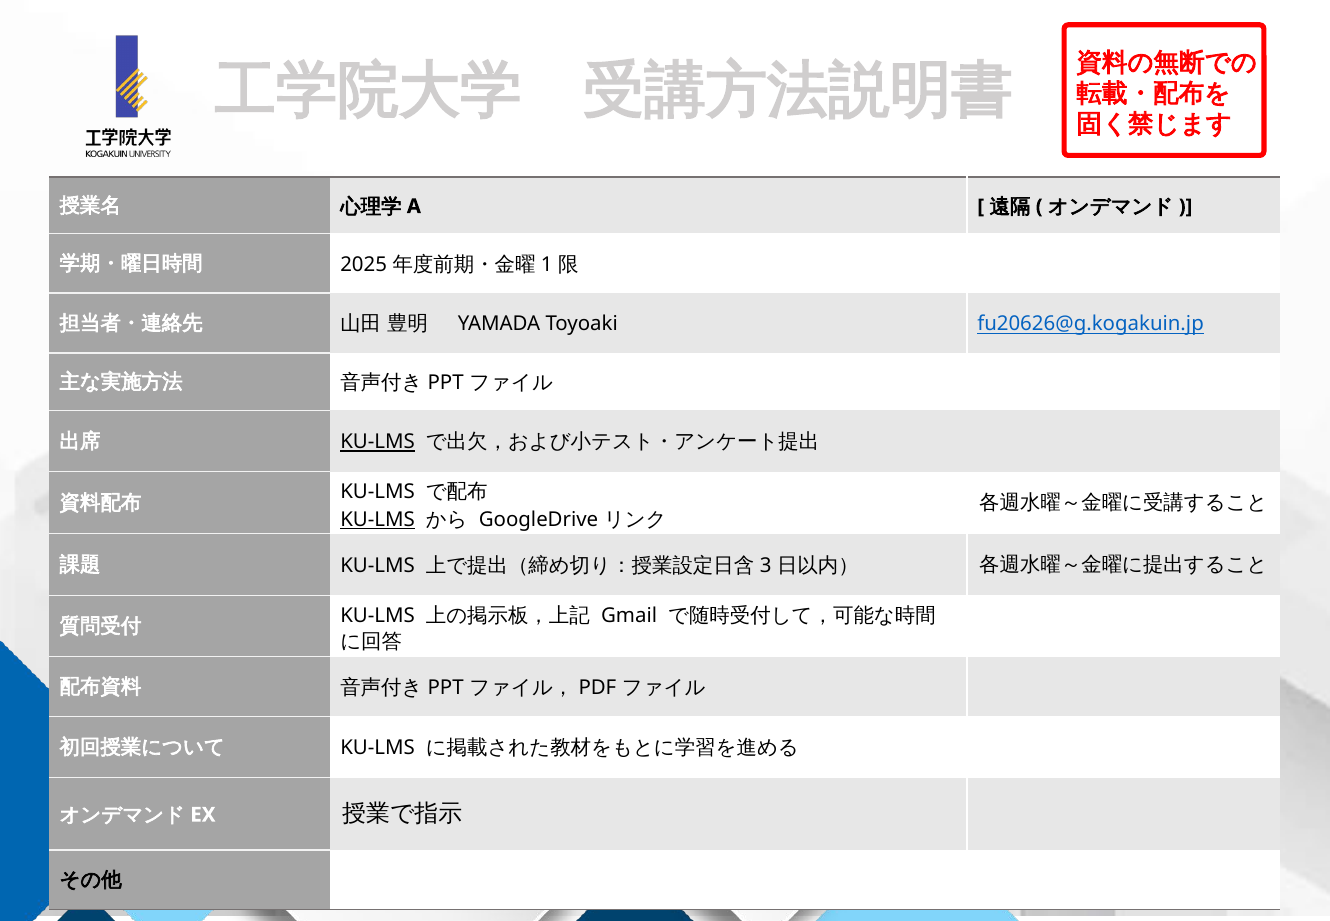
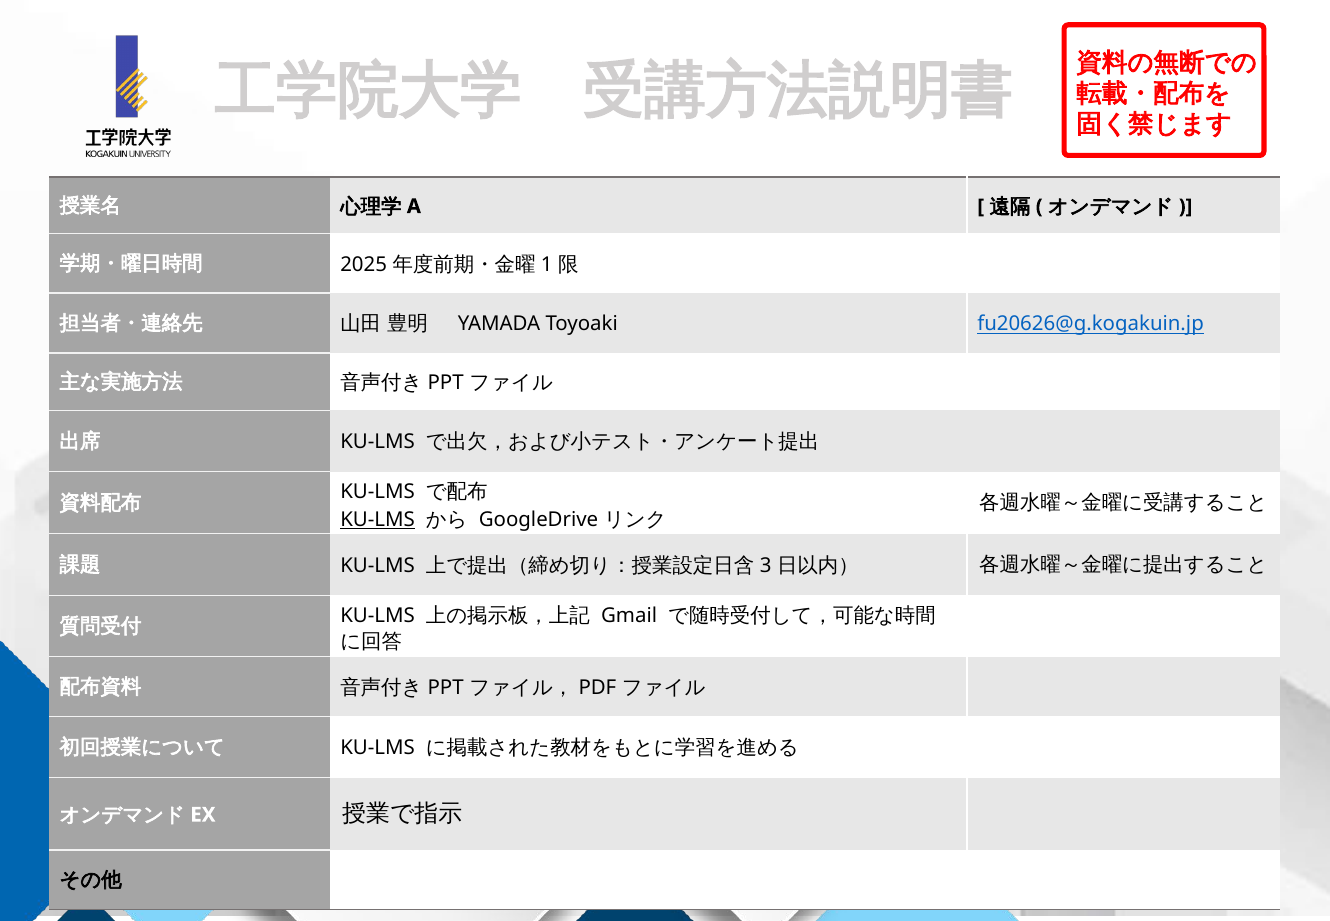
KU-LMS at (378, 442) underline: present -> none
